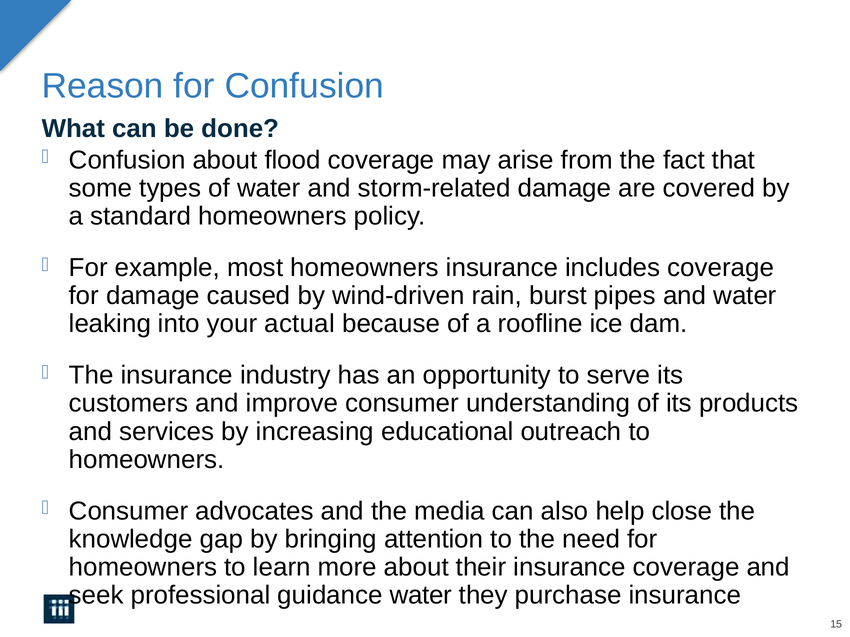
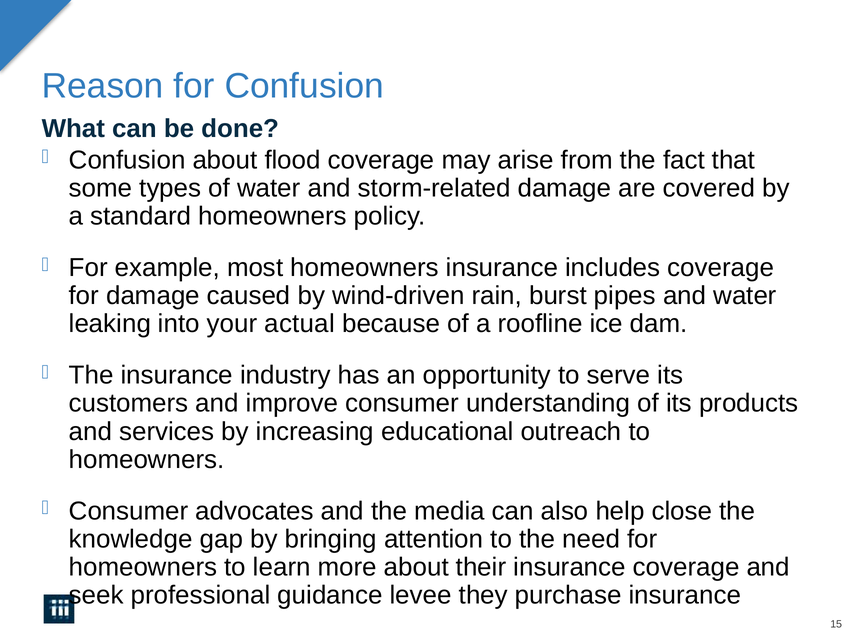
guidance water: water -> levee
